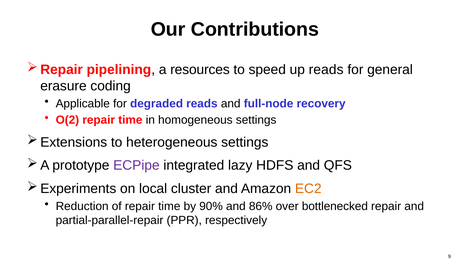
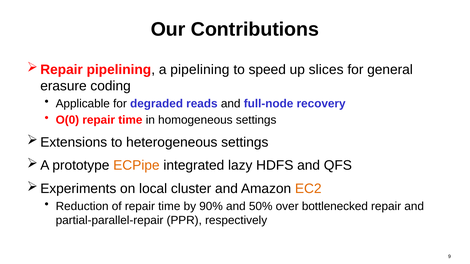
a resources: resources -> pipelining
up reads: reads -> slices
O(2: O(2 -> O(0
ECPipe colour: purple -> orange
86%: 86% -> 50%
